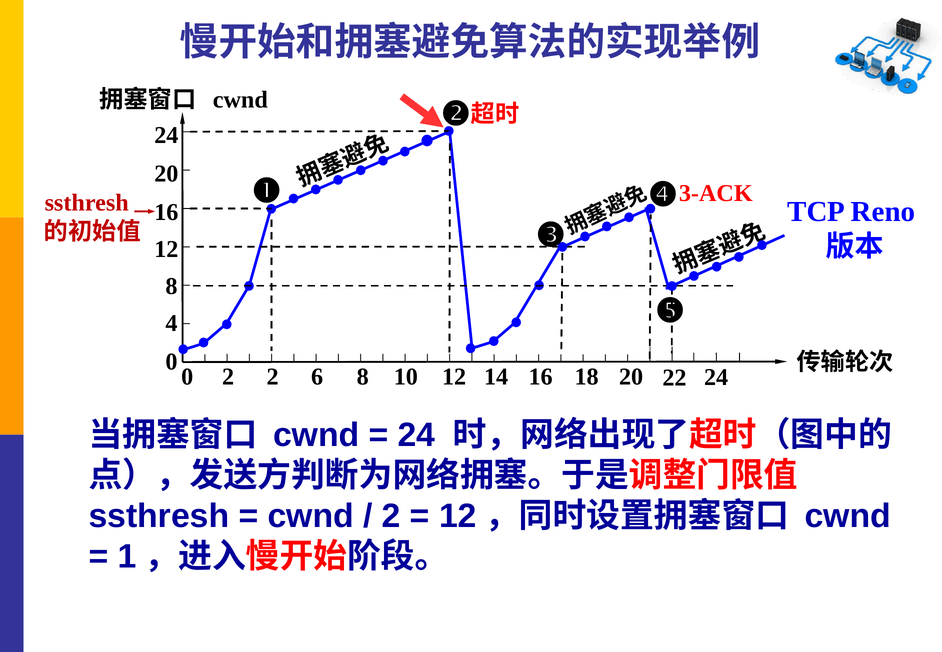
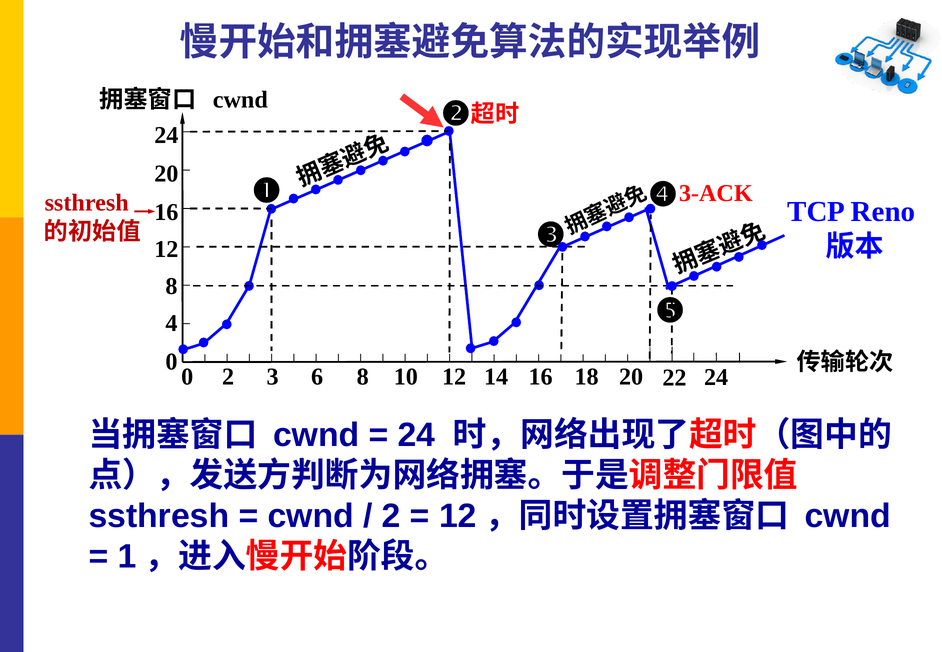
2 2: 2 -> 3
